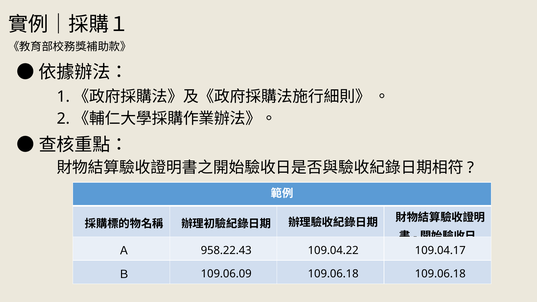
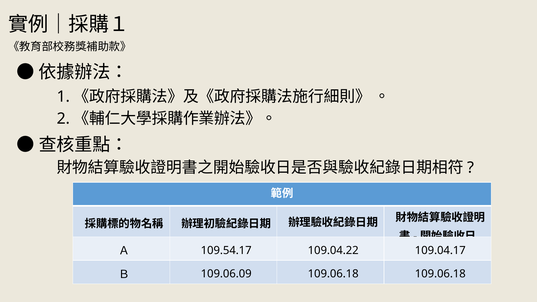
958.22.43: 958.22.43 -> 109.54.17
